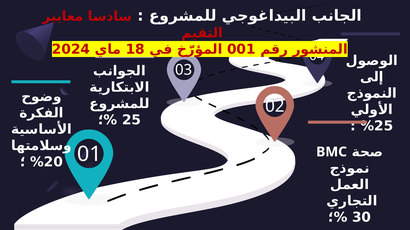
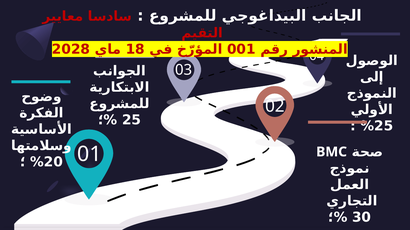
2024: 2024 -> 2028
